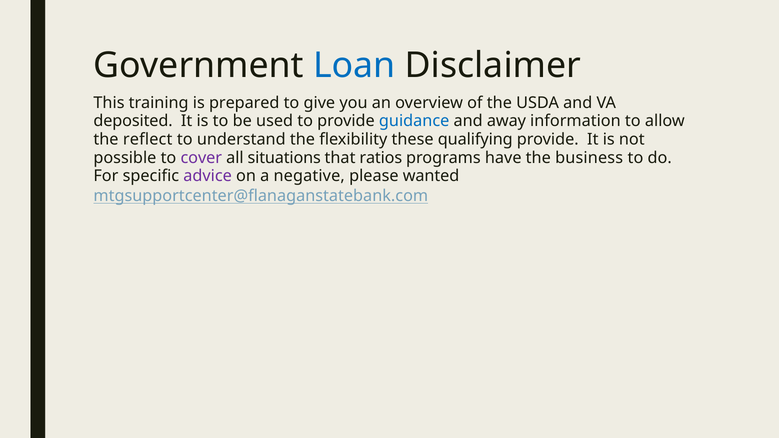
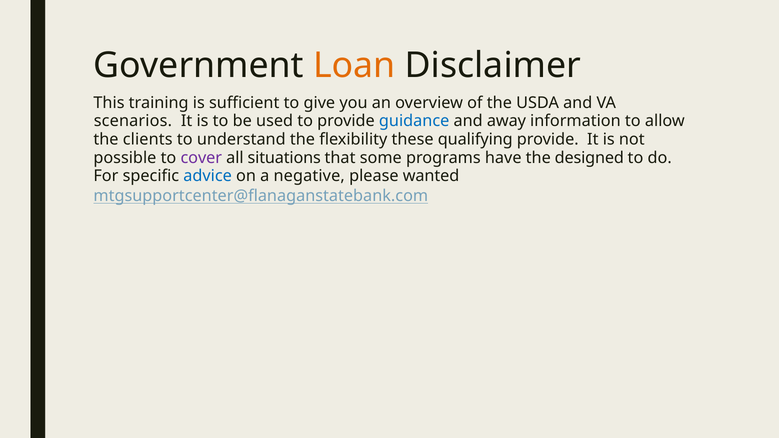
Loan colour: blue -> orange
prepared: prepared -> sufficient
deposited: deposited -> scenarios
reflect: reflect -> clients
ratios: ratios -> some
business: business -> designed
advice colour: purple -> blue
